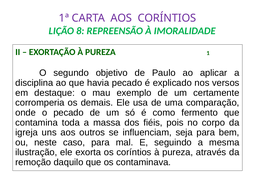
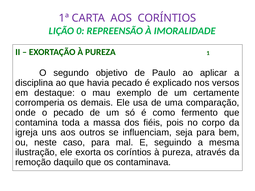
8: 8 -> 0
